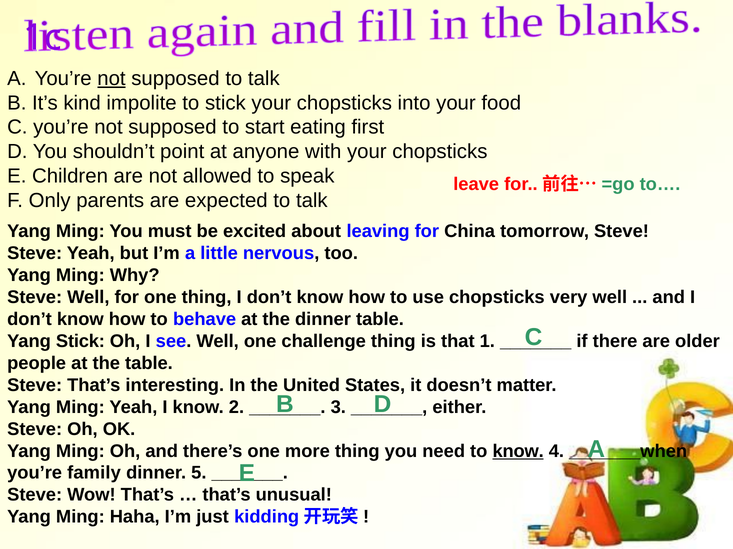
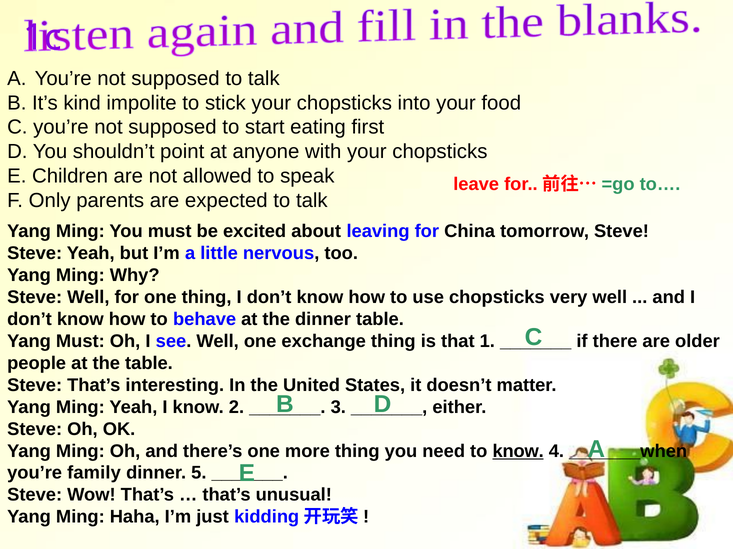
not at (111, 79) underline: present -> none
Yang Stick: Stick -> Must
challenge: challenge -> exchange
